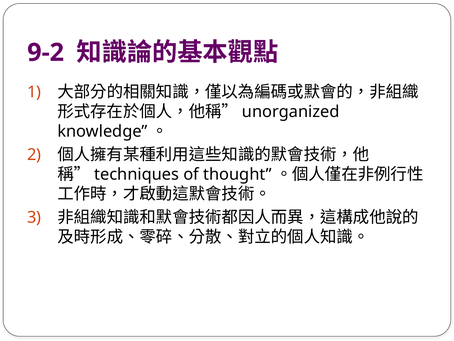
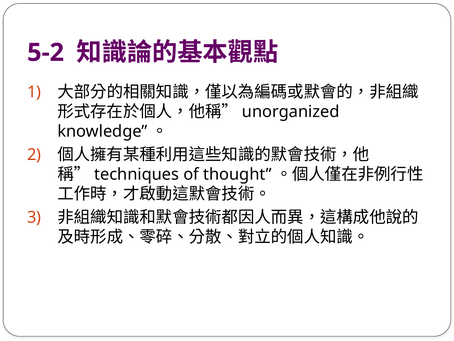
9-2: 9-2 -> 5-2
